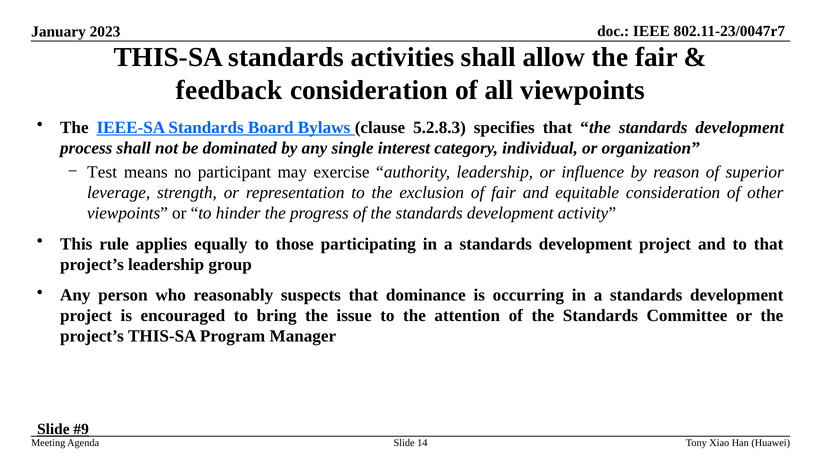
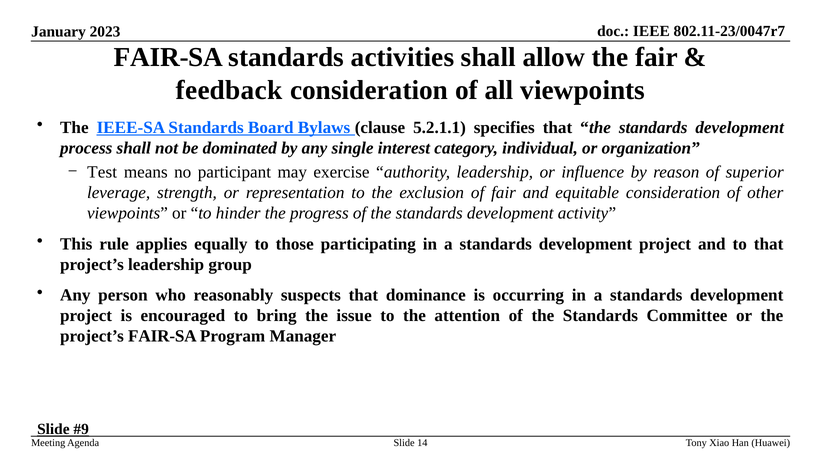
THIS-SA at (168, 57): THIS-SA -> FAIR-SA
5.2.8.3: 5.2.8.3 -> 5.2.1.1
project’s THIS-SA: THIS-SA -> FAIR-SA
